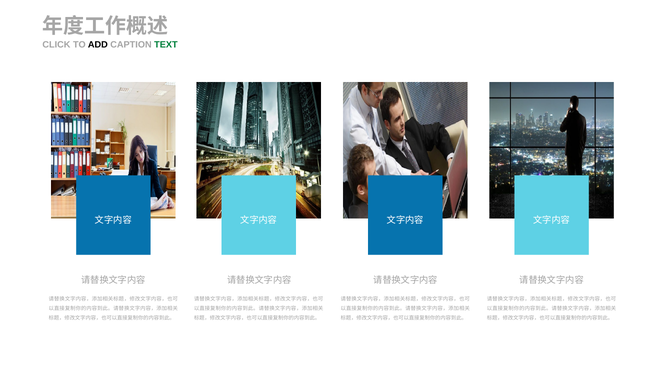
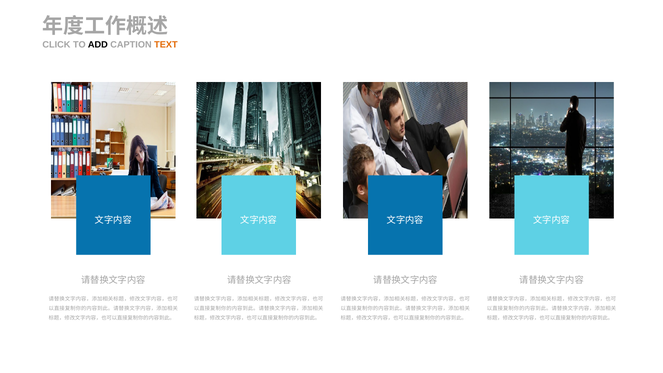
TEXT colour: green -> orange
